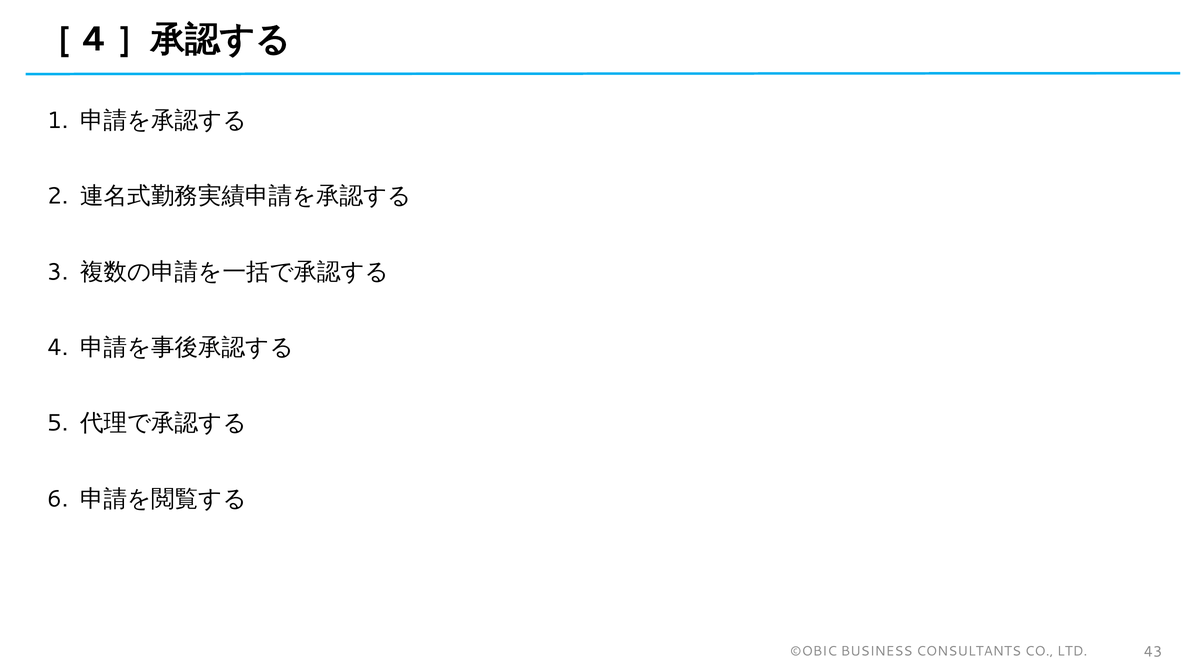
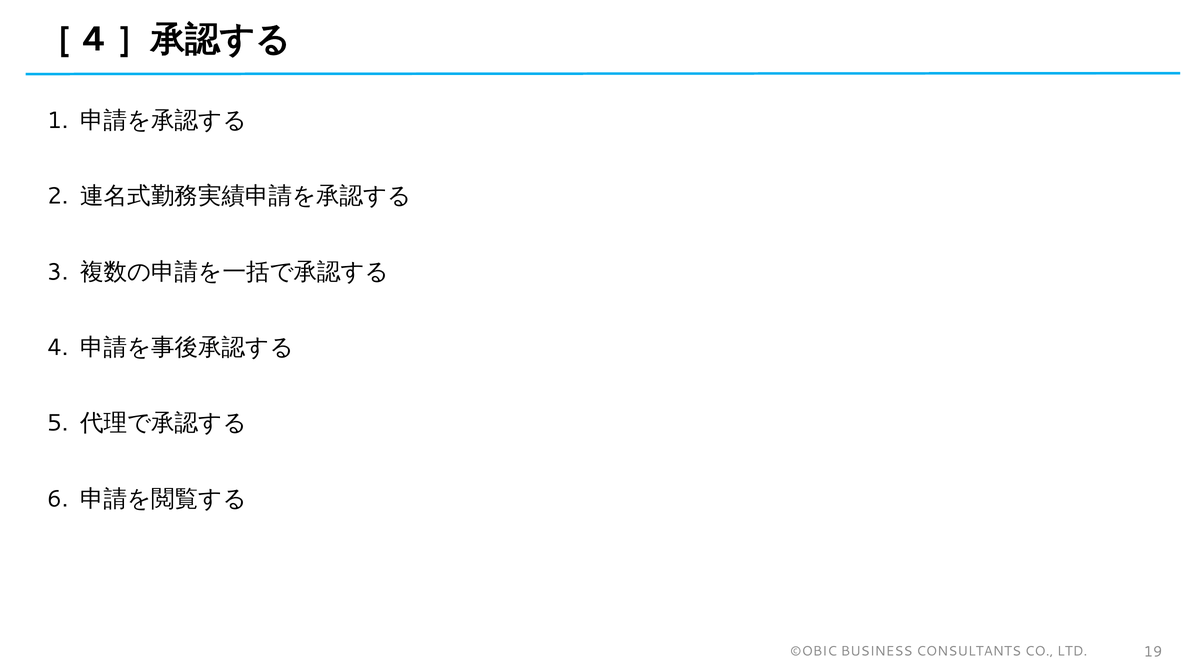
43: 43 -> 19
